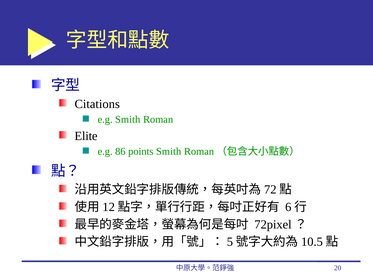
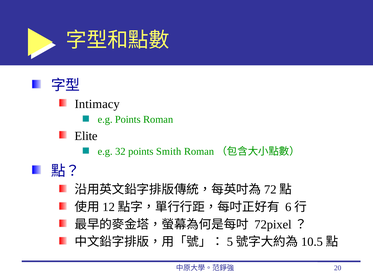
Citations: Citations -> Intimacy
e.g Smith: Smith -> Points
86: 86 -> 32
